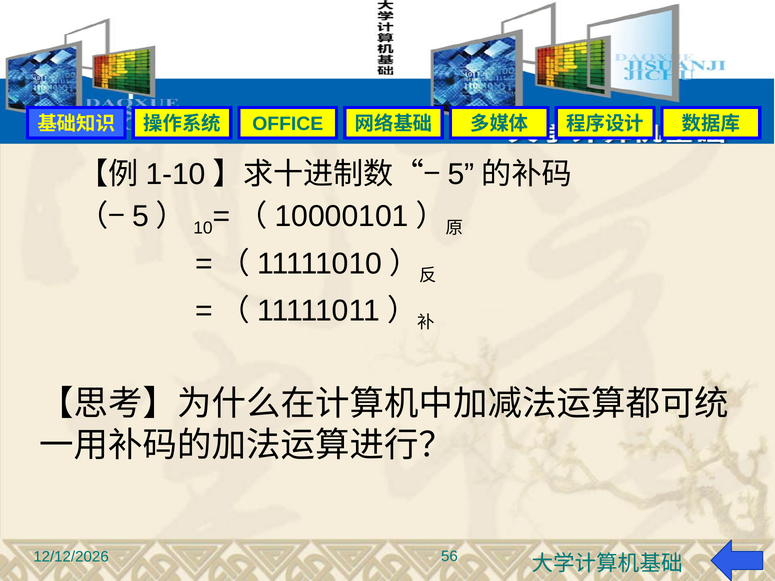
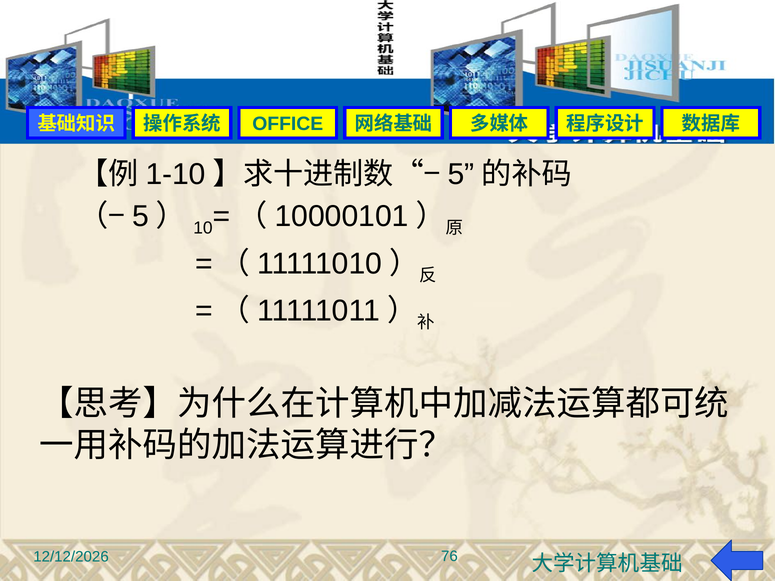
56: 56 -> 76
